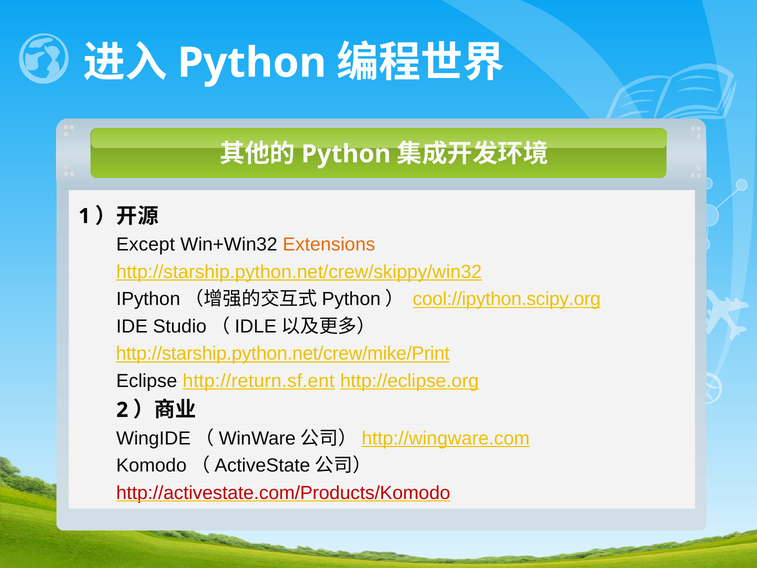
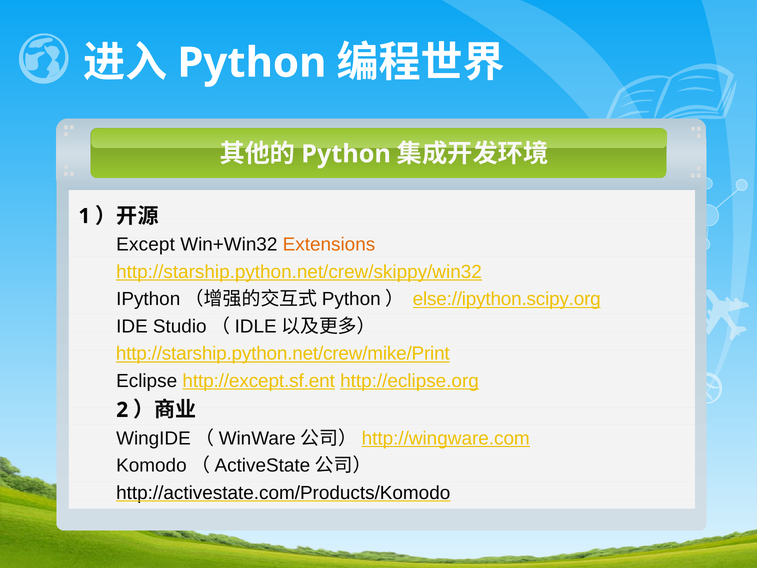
cool://ipython.scipy.org: cool://ipython.scipy.org -> else://ipython.scipy.org
http://return.sf.ent: http://return.sf.ent -> http://except.sf.ent
http://activestate.com/Products/Komodo colour: red -> black
